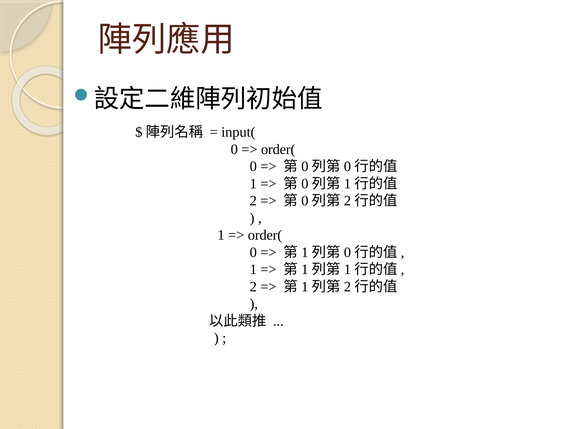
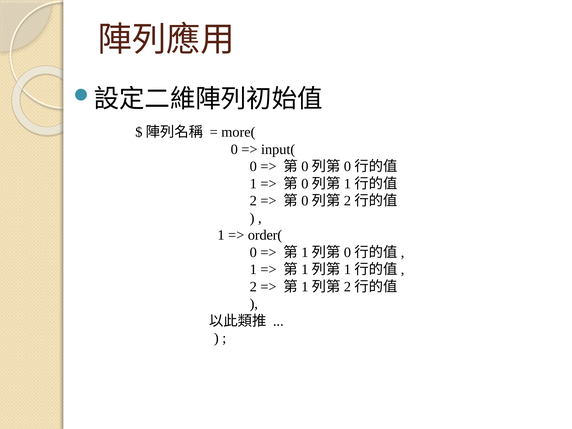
input(: input( -> more(
order( at (278, 149): order( -> input(
